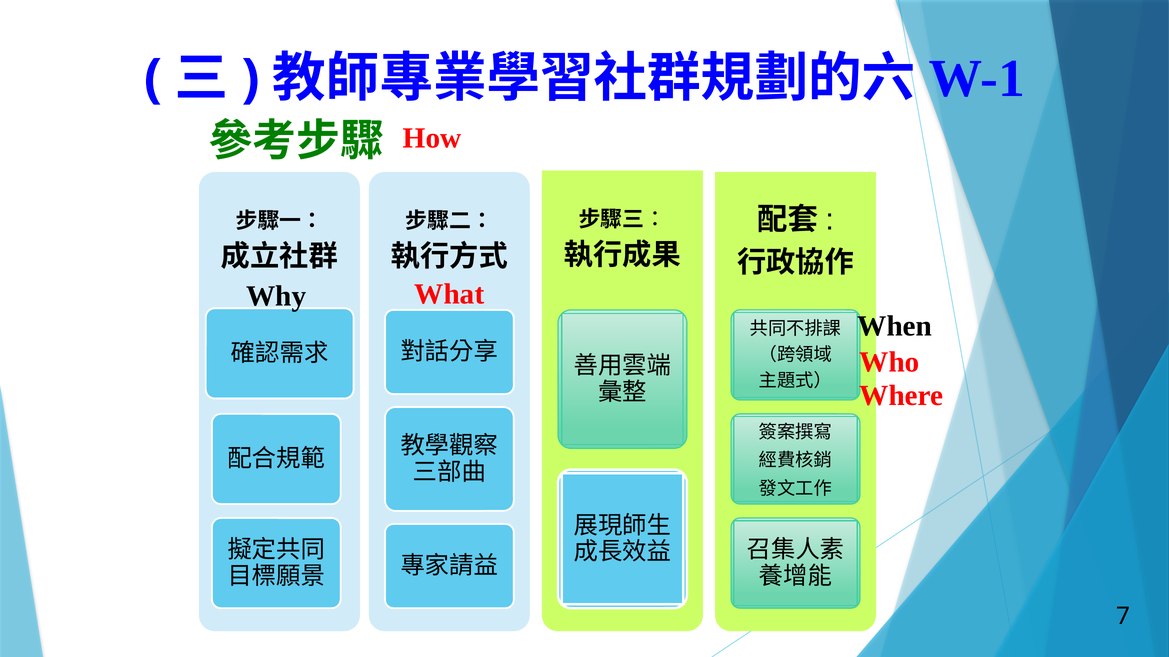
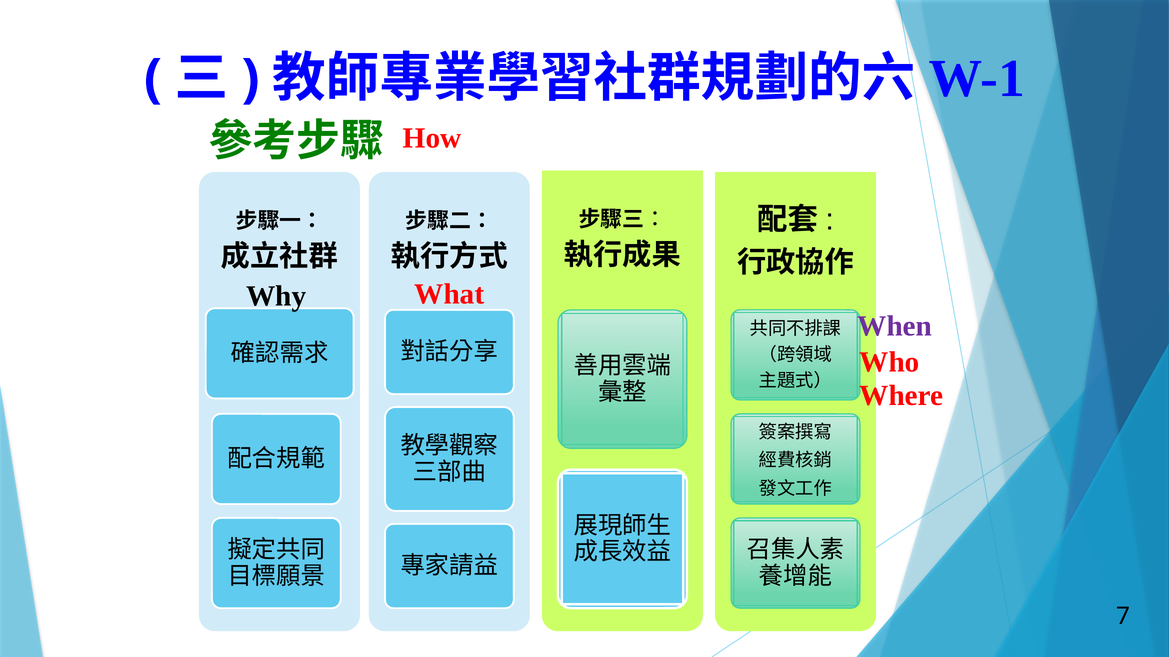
When colour: black -> purple
